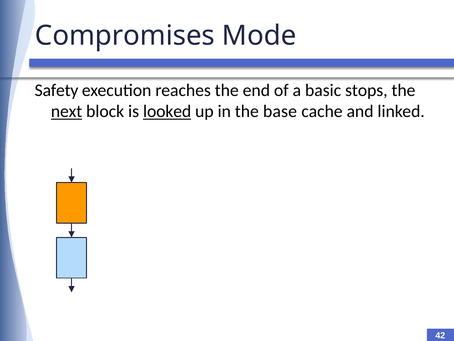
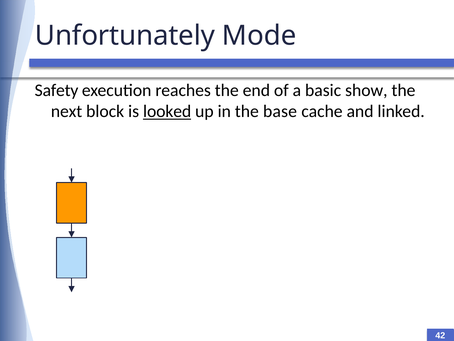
Compromises: Compromises -> Unfortunately
stops: stops -> show
next underline: present -> none
